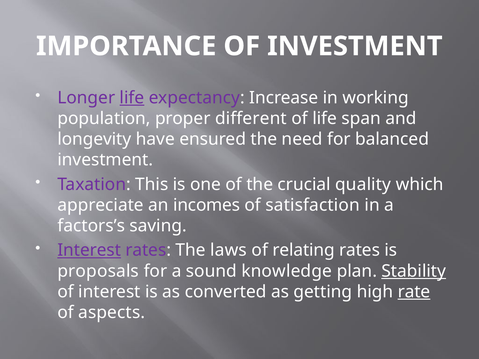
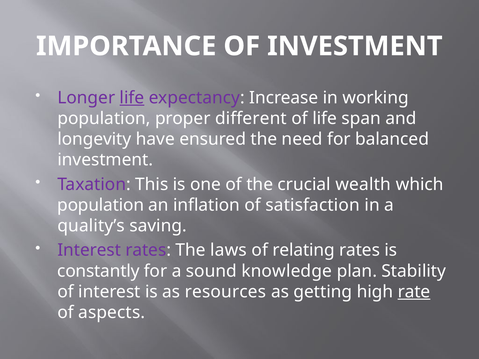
quality: quality -> wealth
appreciate at (101, 205): appreciate -> population
incomes: incomes -> inflation
factors’s: factors’s -> quality’s
Interest at (89, 250) underline: present -> none
proposals: proposals -> constantly
Stability underline: present -> none
converted: converted -> resources
